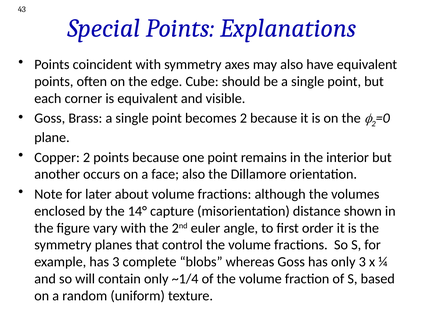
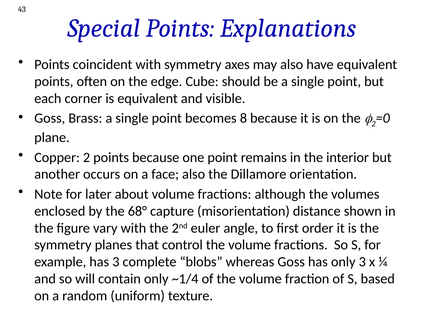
becomes 2: 2 -> 8
14°: 14° -> 68°
